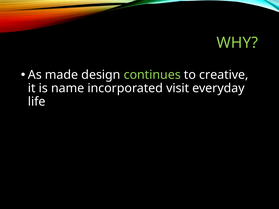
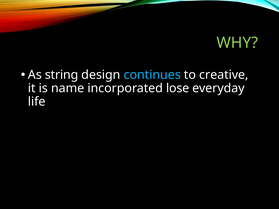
made: made -> string
continues colour: light green -> light blue
visit: visit -> lose
